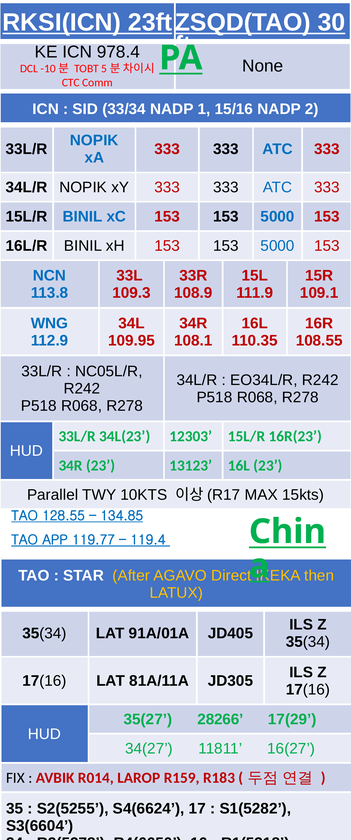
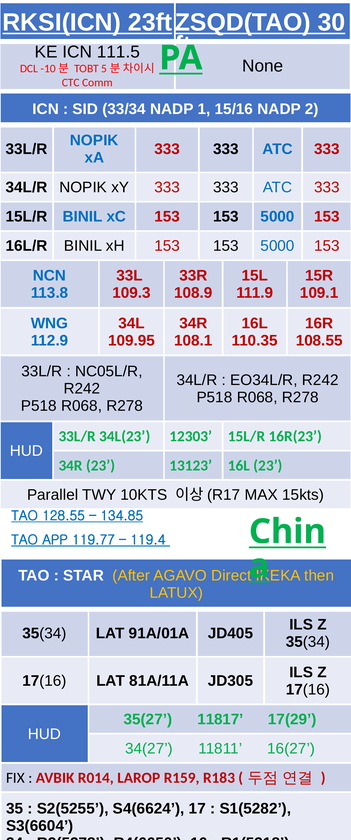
978.4: 978.4 -> 111.5
28266: 28266 -> 11817
